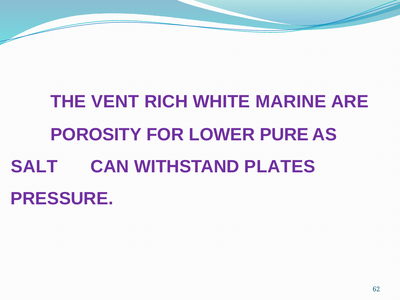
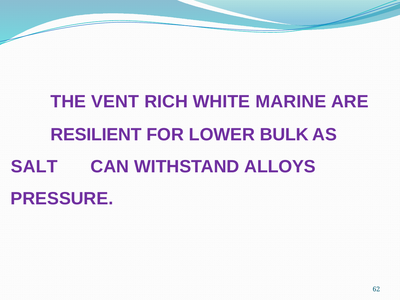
POROSITY: POROSITY -> RESILIENT
PURE: PURE -> BULK
PLATES: PLATES -> ALLOYS
